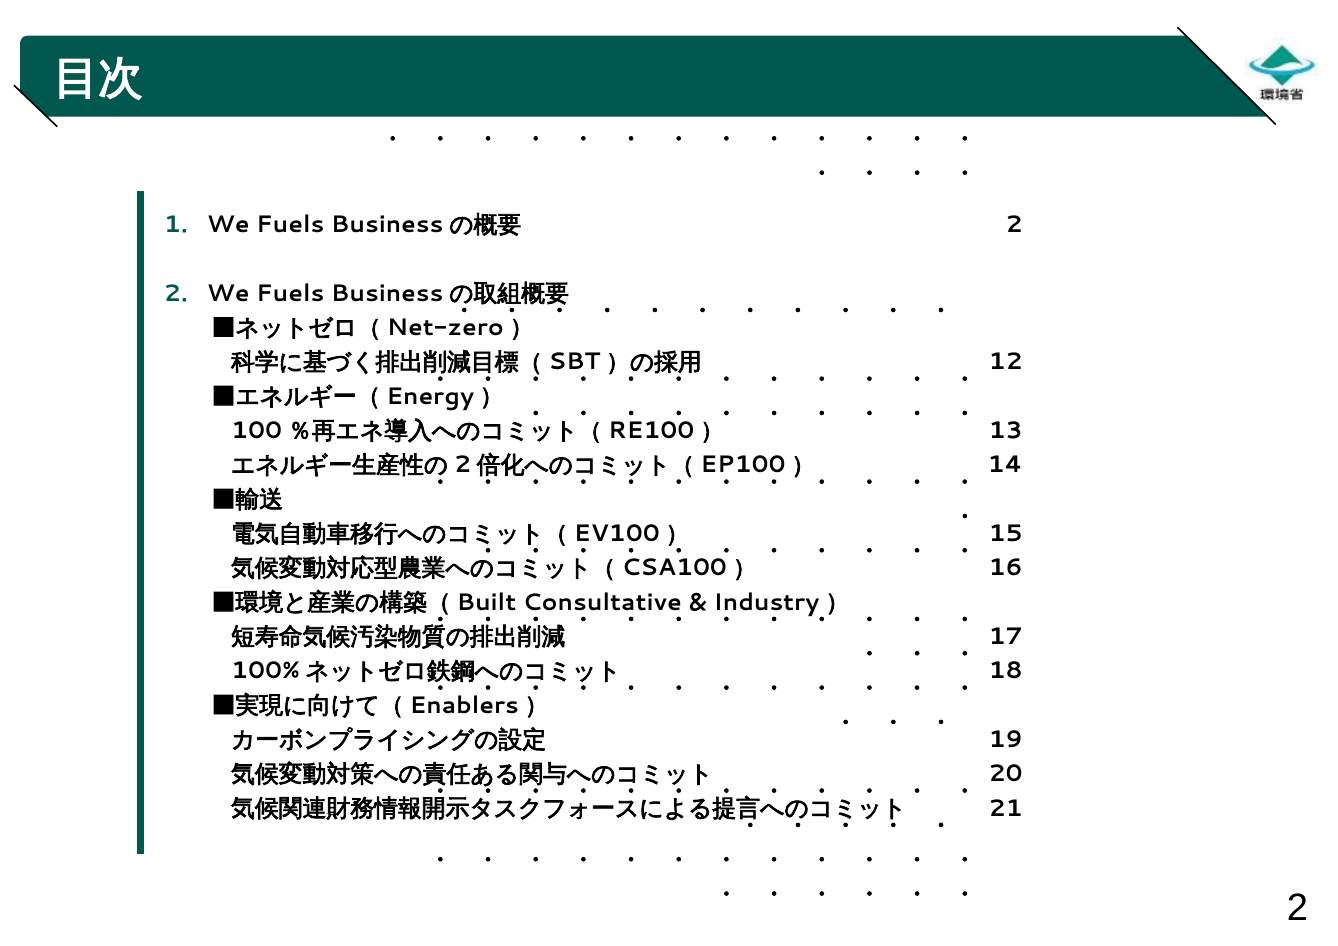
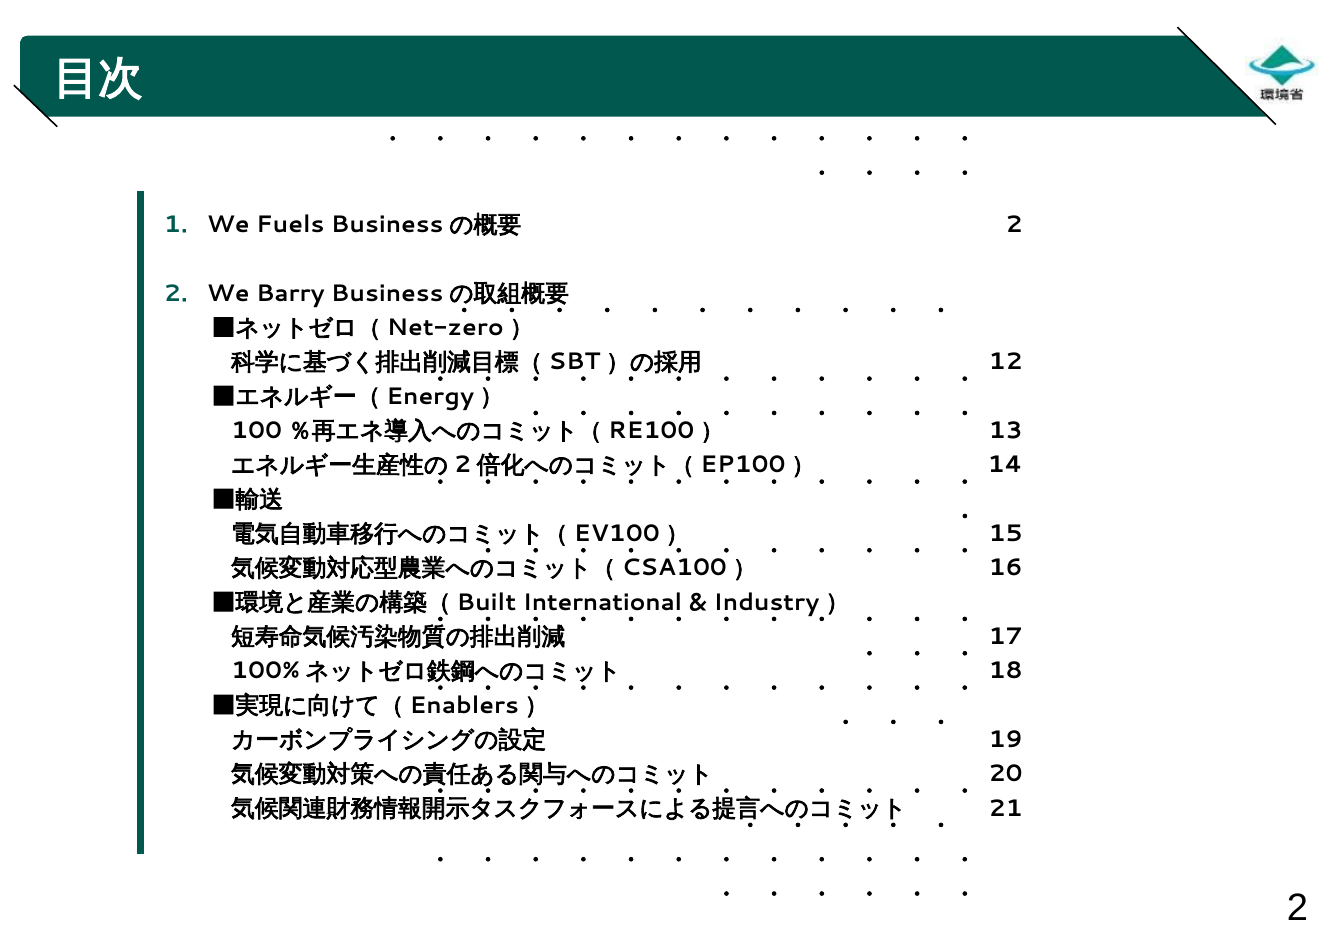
2 We Fuels: Fuels -> Barry
Consultative: Consultative -> International
